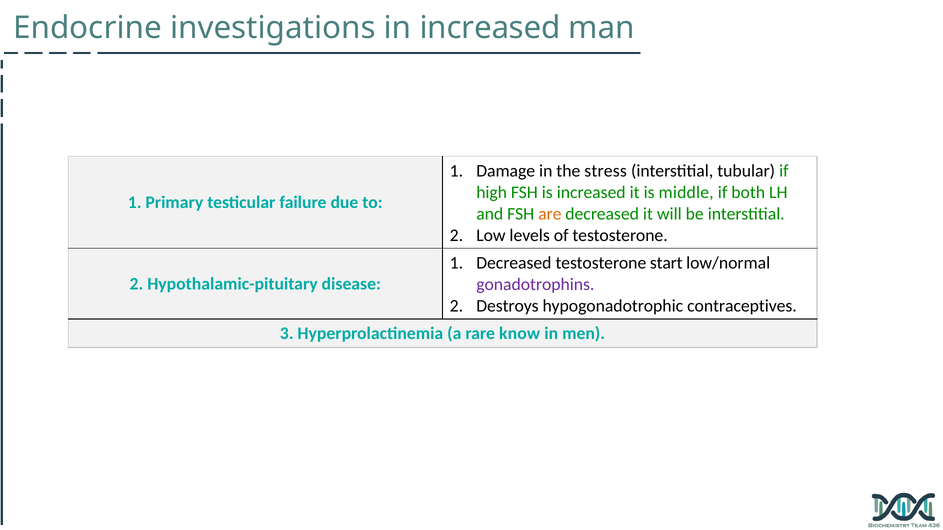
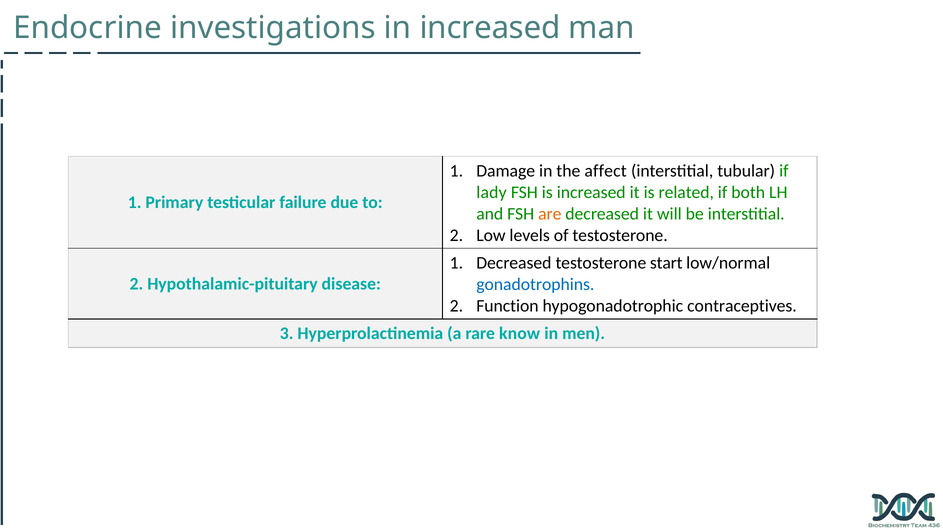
stress: stress -> affect
high: high -> lady
middle: middle -> related
gonadotrophins colour: purple -> blue
Destroys: Destroys -> Function
